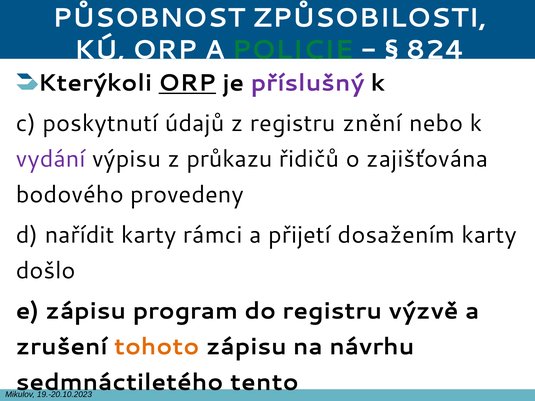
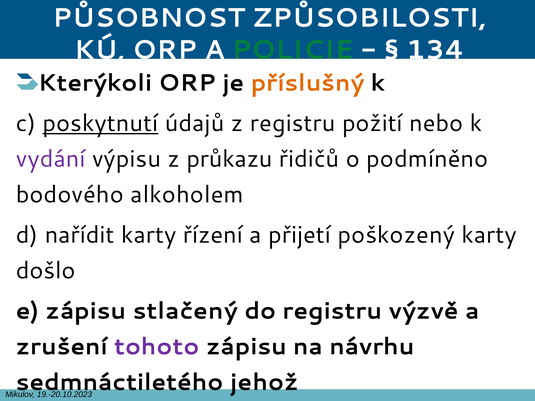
824: 824 -> 134
ORP at (187, 83) underline: present -> none
příslušný colour: purple -> orange
poskytnutí underline: none -> present
znění: znění -> požití
zajišťována: zajišťována -> podmíněno
provedeny: provedeny -> alkoholem
rámci: rámci -> řízení
dosažením: dosažením -> poškozený
program: program -> stlačený
tohoto colour: orange -> purple
tento: tento -> jehož
